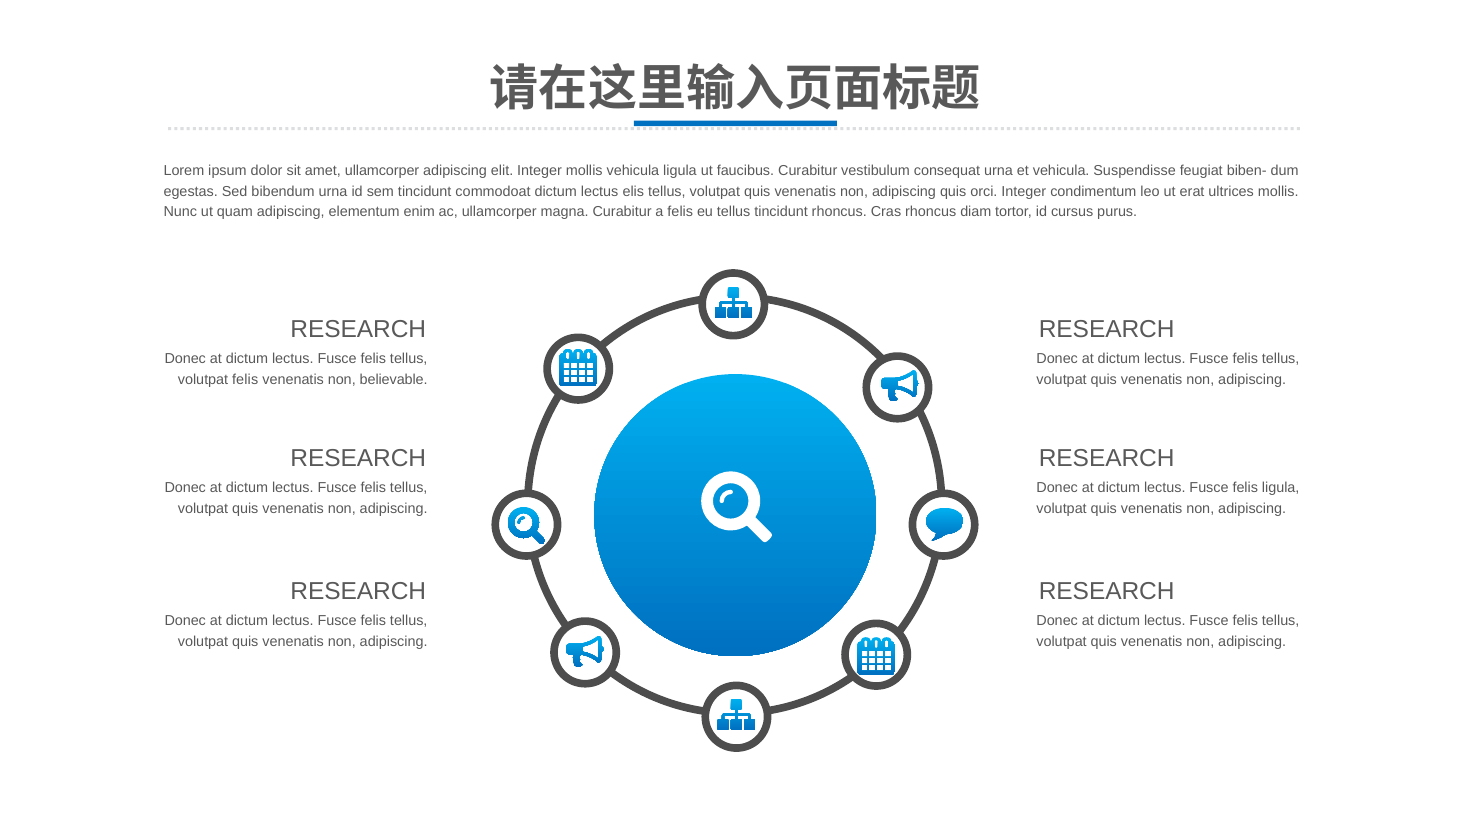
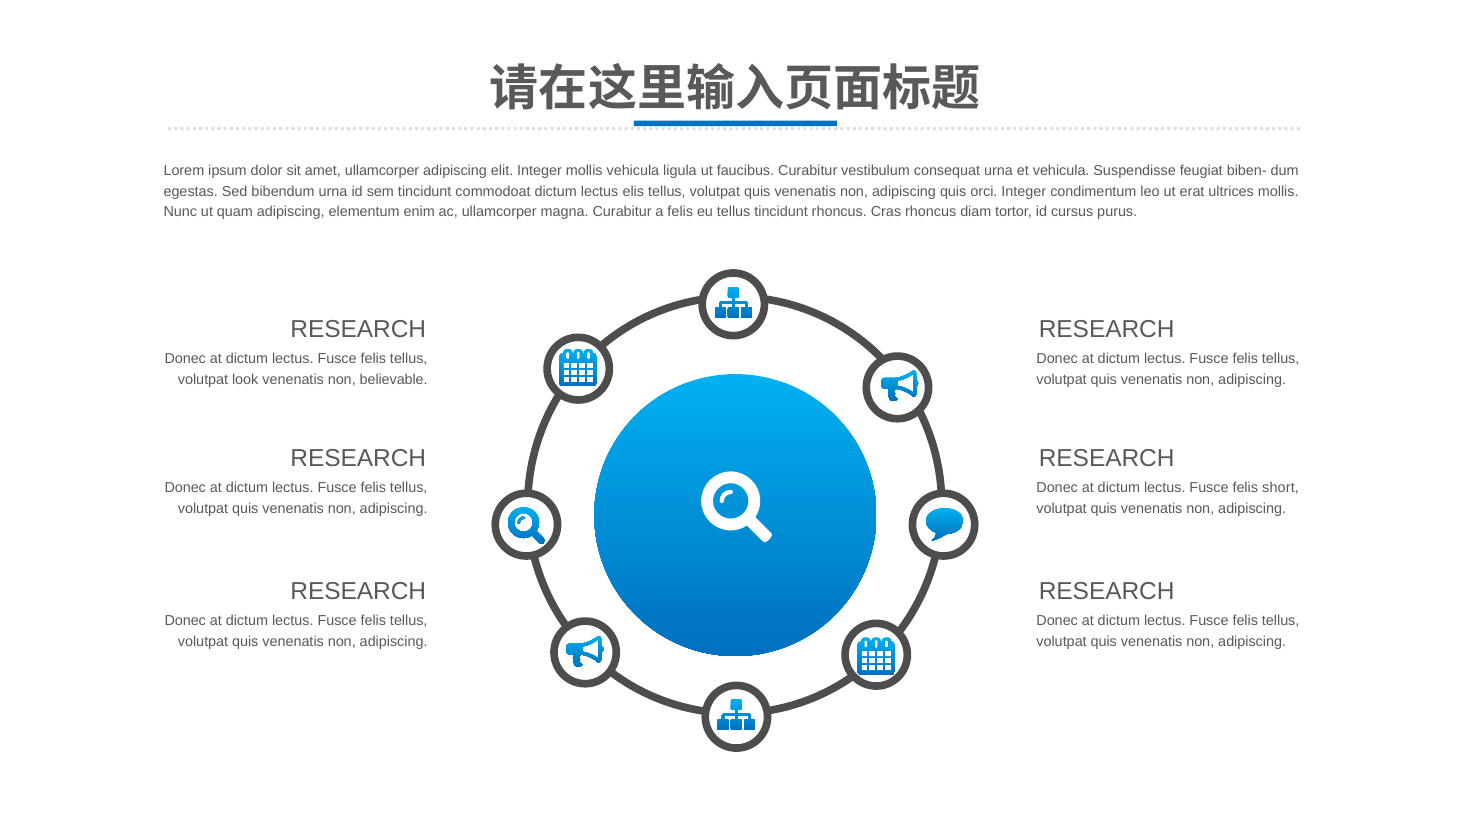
volutpat felis: felis -> look
felis ligula: ligula -> short
